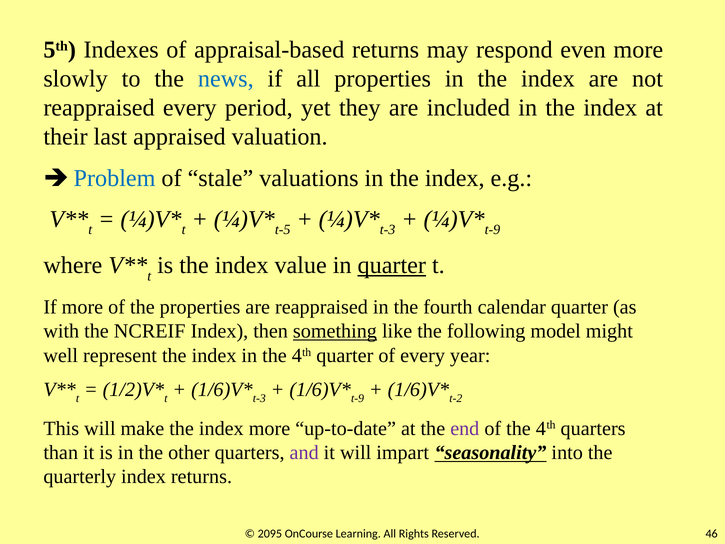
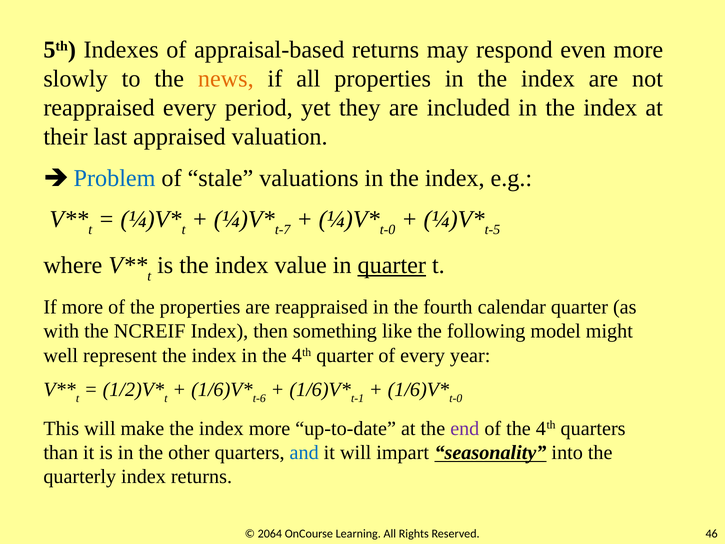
news colour: blue -> orange
t-5: t-5 -> t-7
t-3 at (388, 230): t-3 -> t-0
t-9 at (492, 230): t-9 -> t-5
something underline: present -> none
t-3 at (259, 398): t-3 -> t-6
t-9 at (358, 398): t-9 -> t-1
t-2 at (456, 398): t-2 -> t-0
and colour: purple -> blue
2095: 2095 -> 2064
